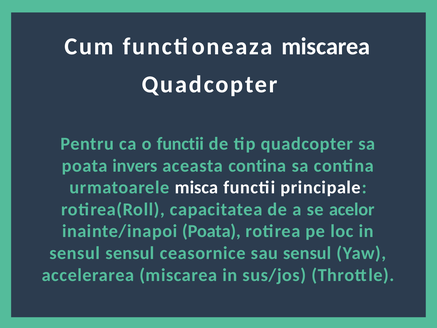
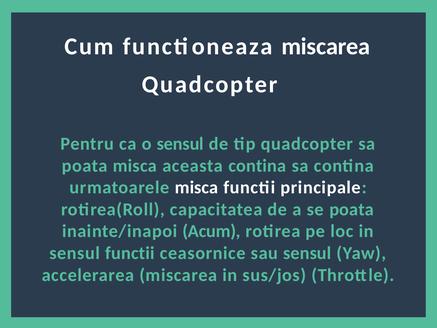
o functii: functii -> sensul
poata invers: invers -> misca
se acelor: acelor -> poata
inainte/inapoi Poata: Poata -> Acum
sensul sensul: sensul -> functii
